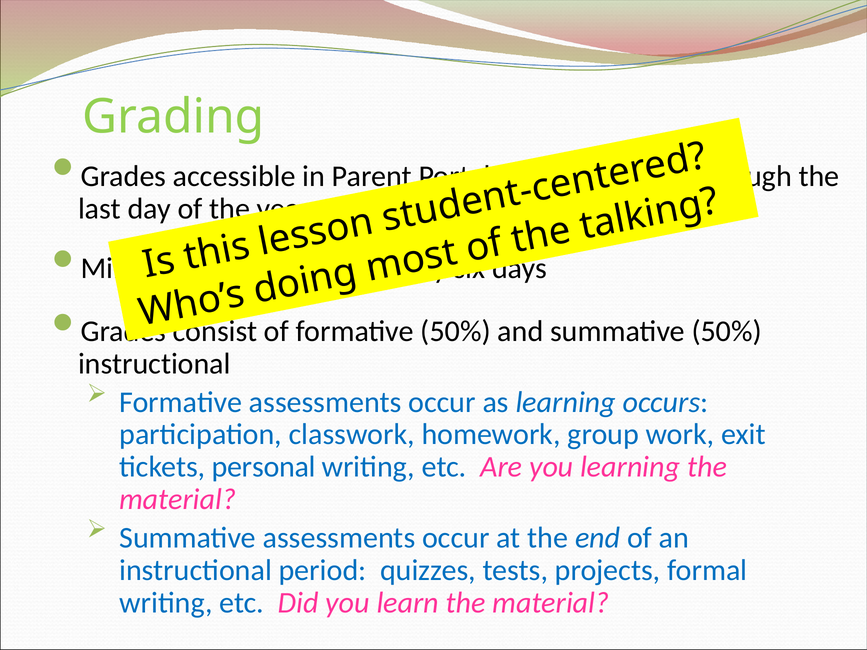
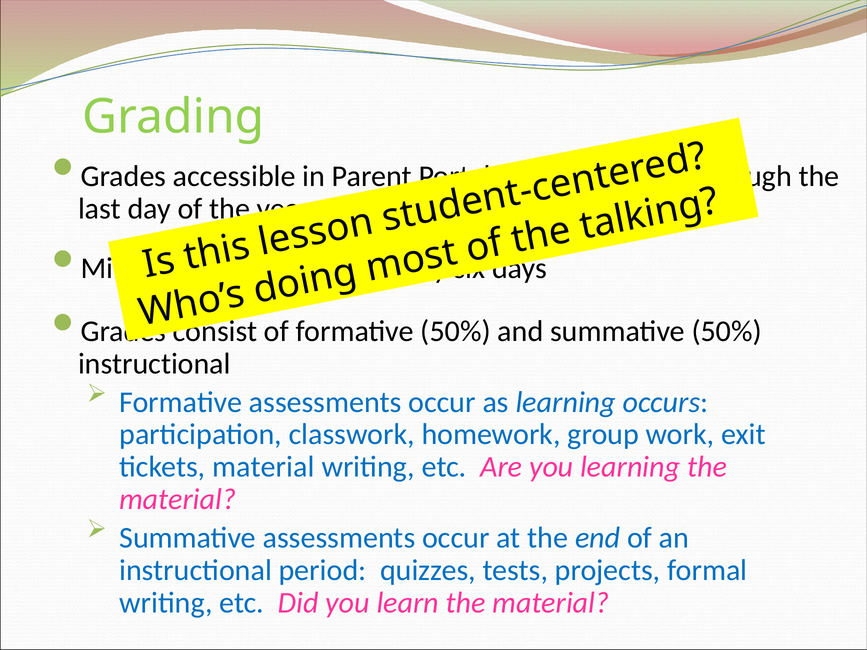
tickets personal: personal -> material
